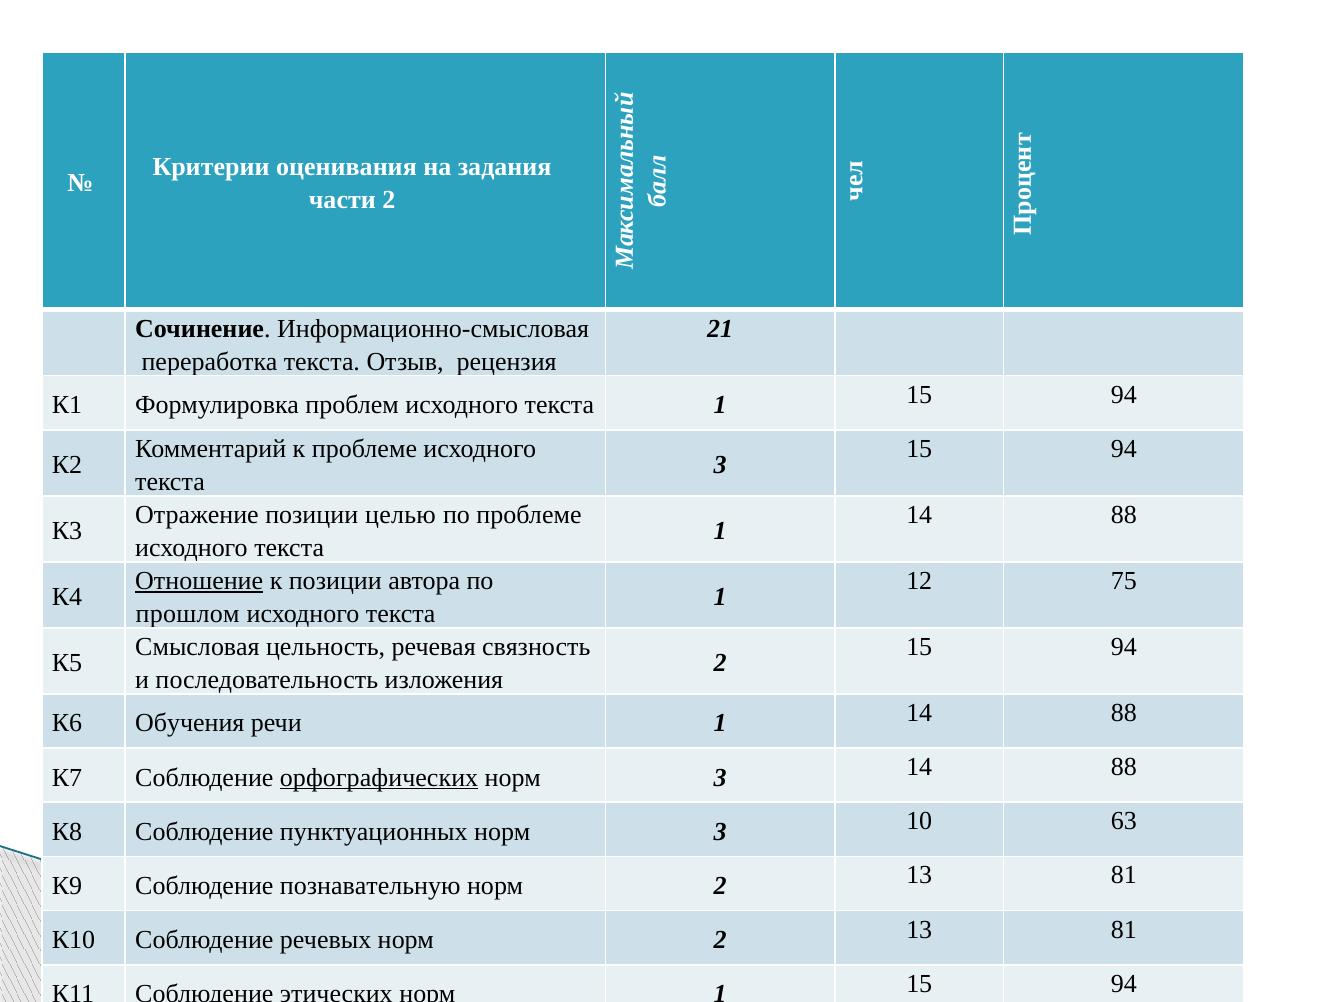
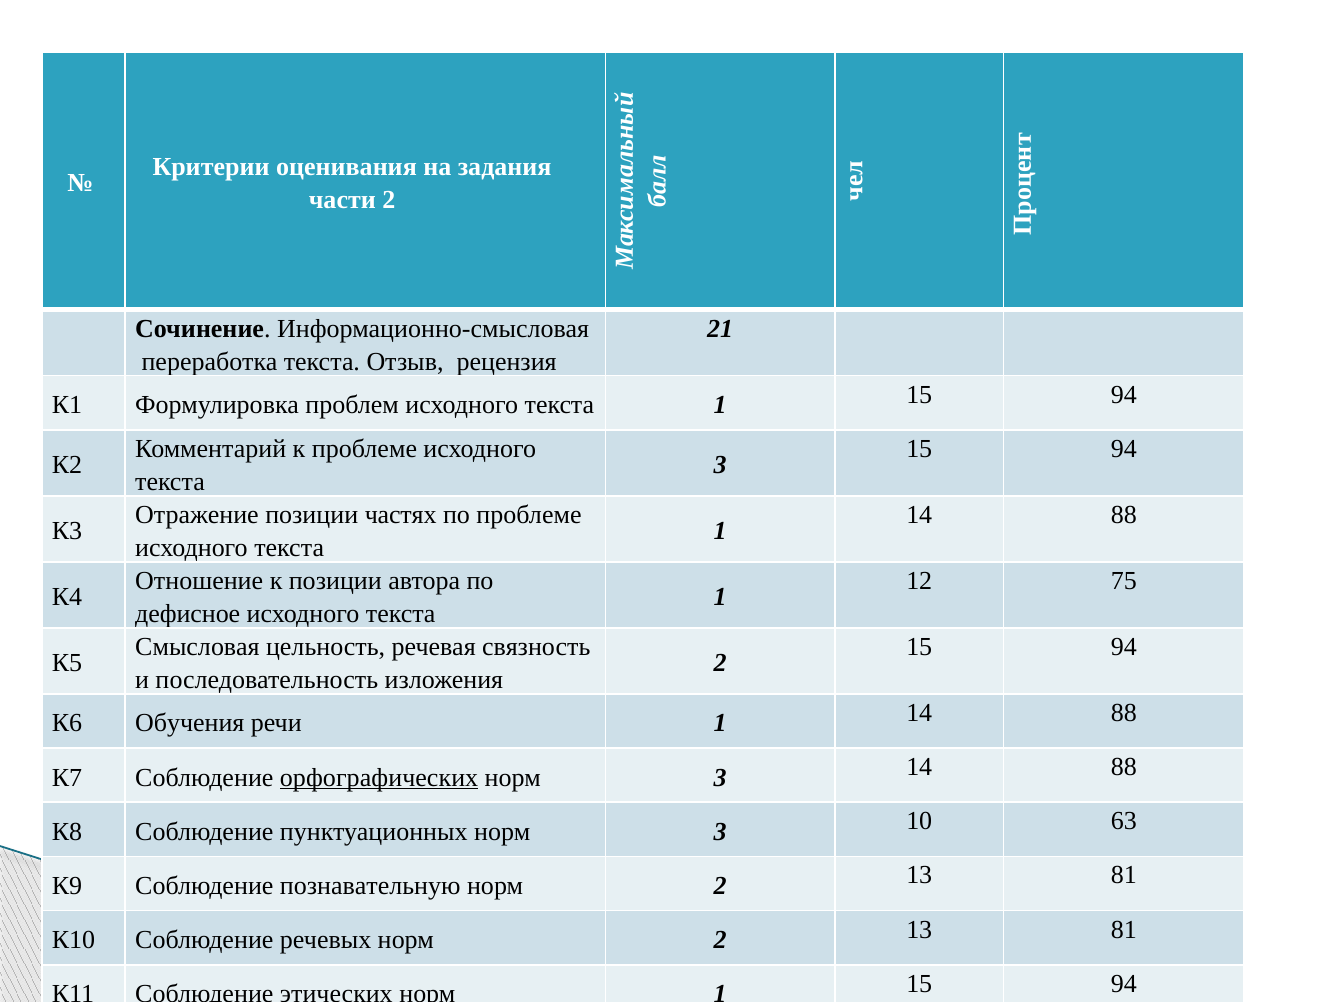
целью: целью -> частях
Отношение underline: present -> none
прошлом: прошлом -> дефисное
